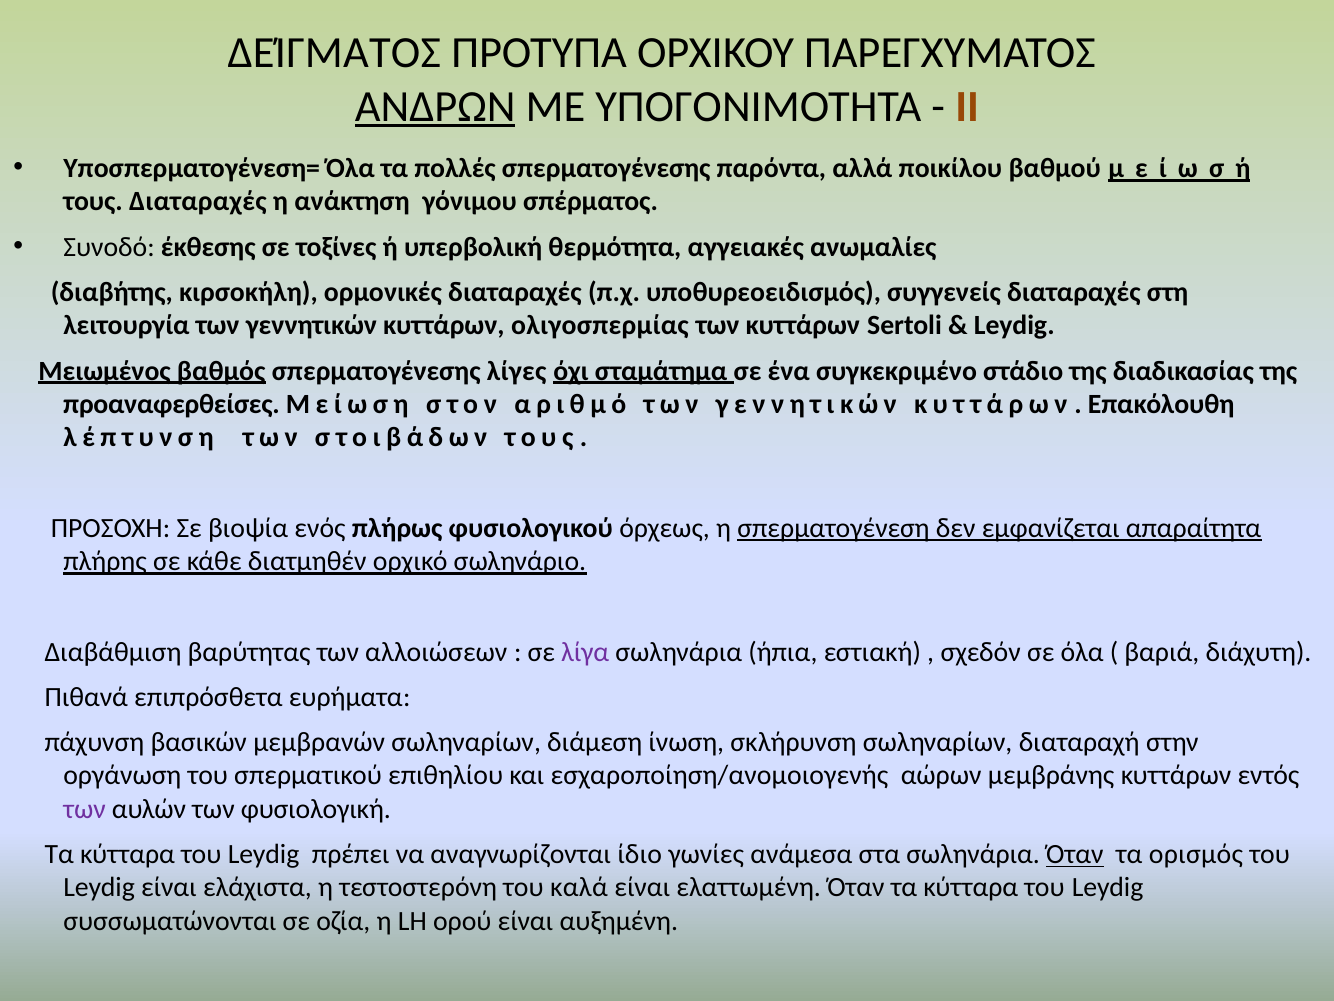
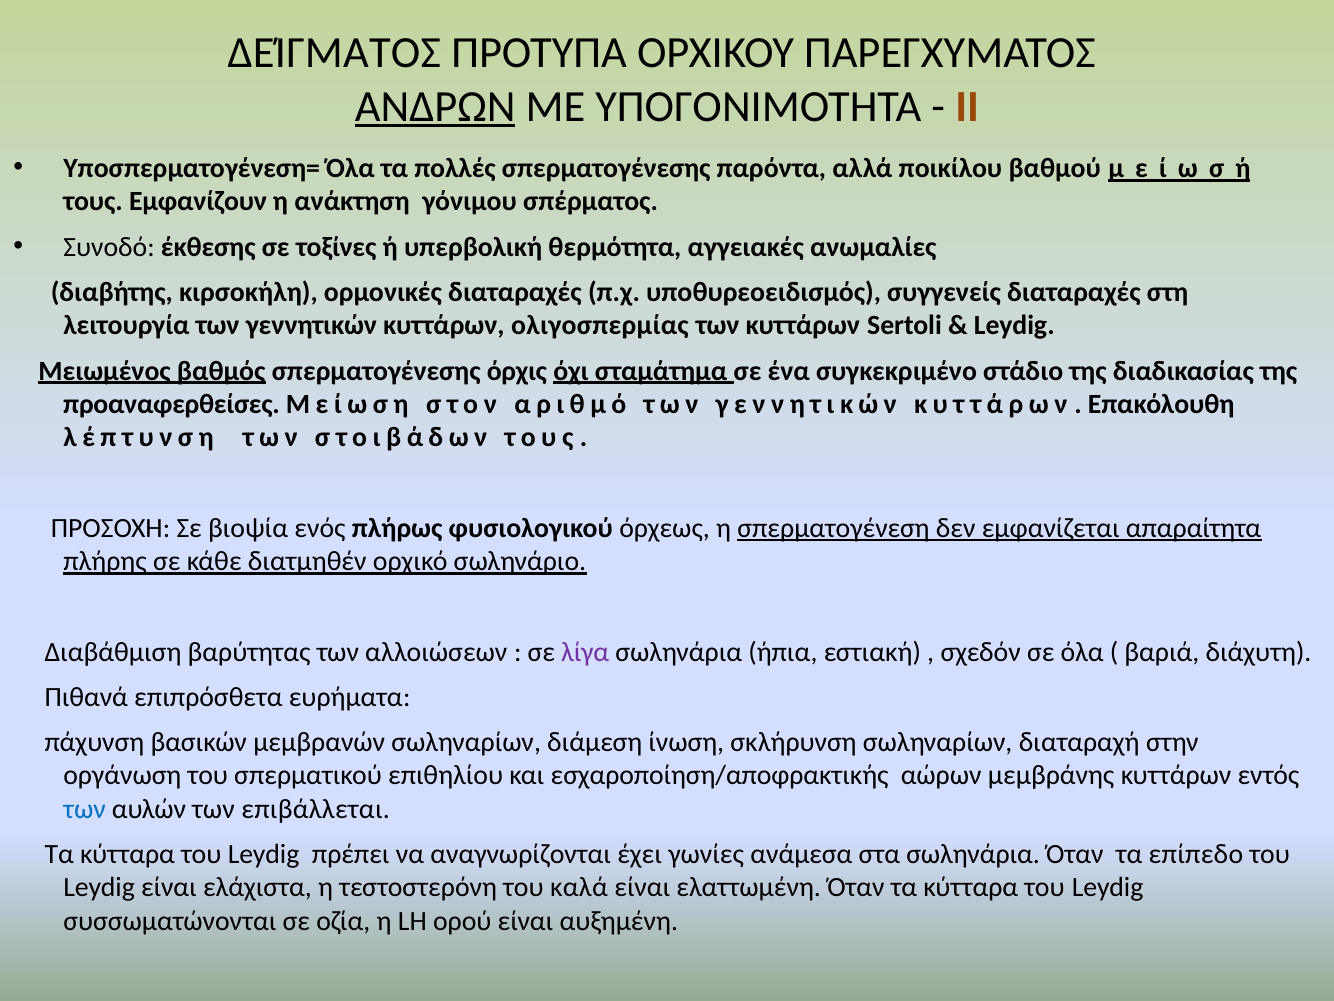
τους Διαταραχές: Διαταραχές -> Εμφανίζουν
λίγες: λίγες -> όρχις
εσχαροποίηση/ανομοιογενής: εσχαροποίηση/ανομοιογενής -> εσχαροποίηση/αποφρακτικής
των at (85, 809) colour: purple -> blue
φυσιολογική: φυσιολογική -> επιβάλλεται
ίδιο: ίδιο -> έχει
Όταν at (1075, 854) underline: present -> none
ορισμός: ορισμός -> επίπεδο
